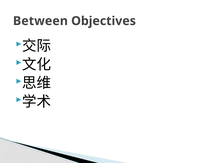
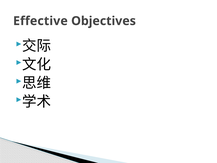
Between: Between -> Effective
